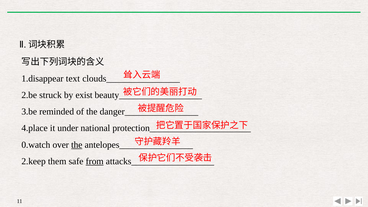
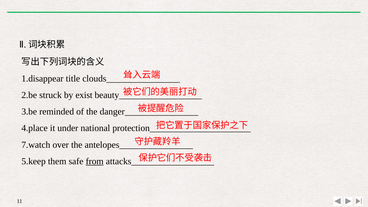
text: text -> title
0.watch: 0.watch -> 7.watch
the at (77, 145) underline: present -> none
2.keep: 2.keep -> 5.keep
